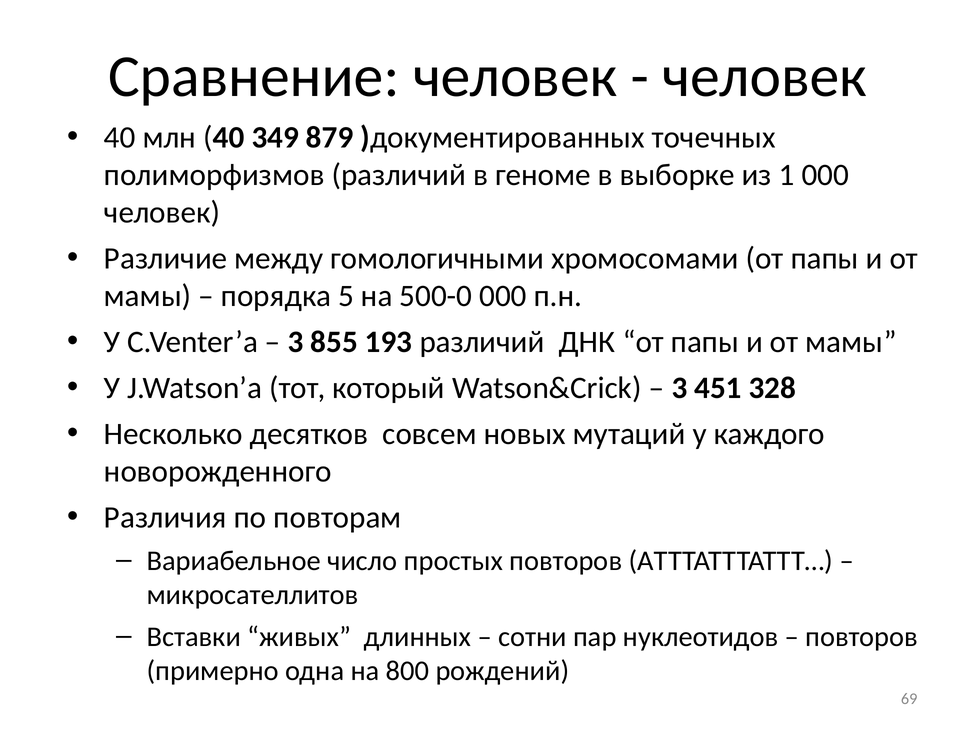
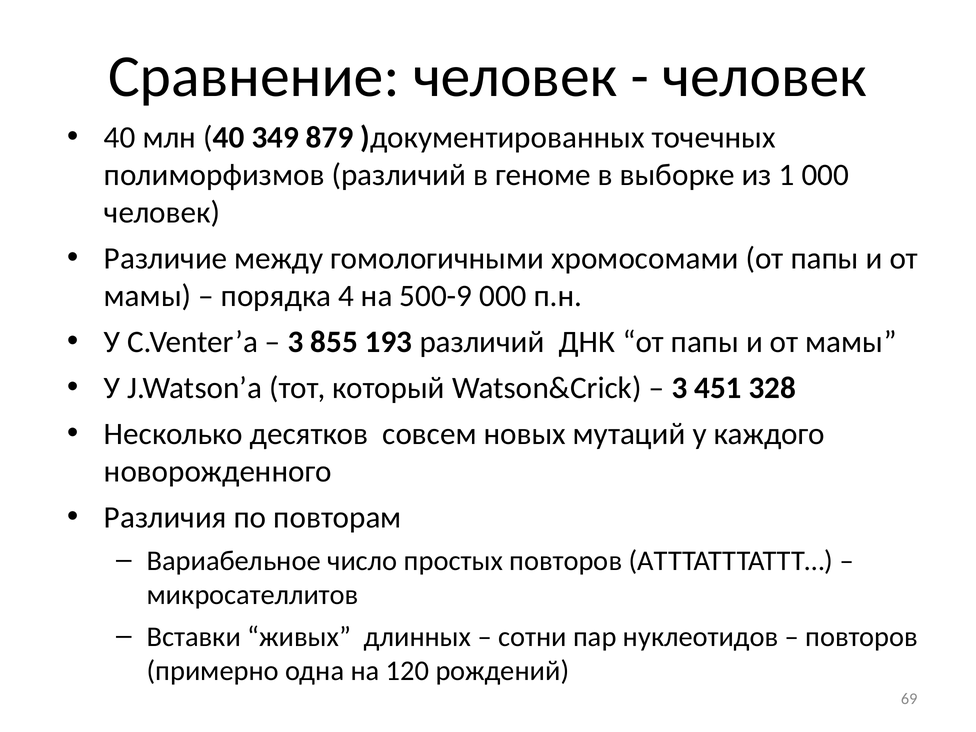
5: 5 -> 4
500-0: 500-0 -> 500-9
800: 800 -> 120
